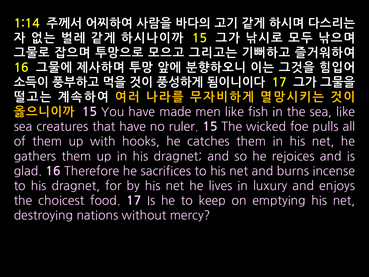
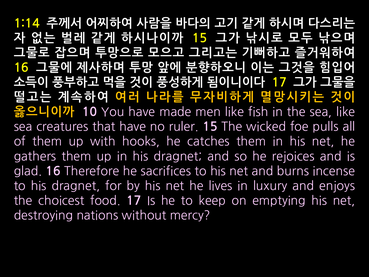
15 at (90, 112): 15 -> 10
